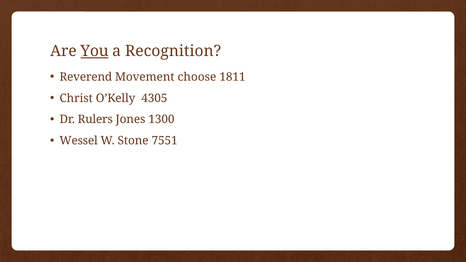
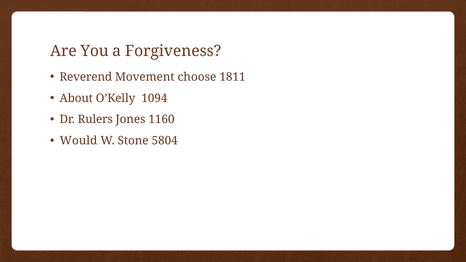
You underline: present -> none
Recognition: Recognition -> Forgiveness
Christ: Christ -> About
4305: 4305 -> 1094
1300: 1300 -> 1160
Wessel: Wessel -> Would
7551: 7551 -> 5804
